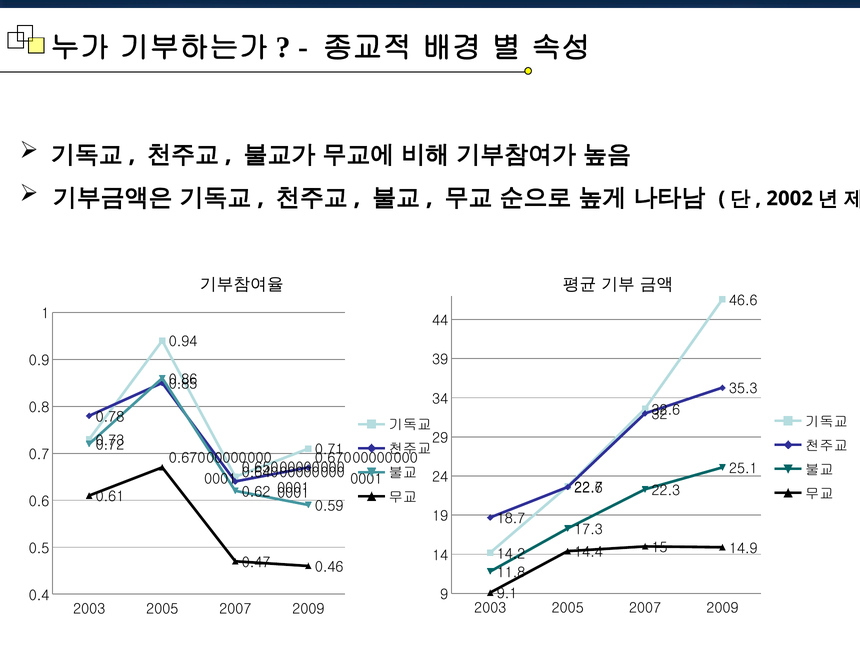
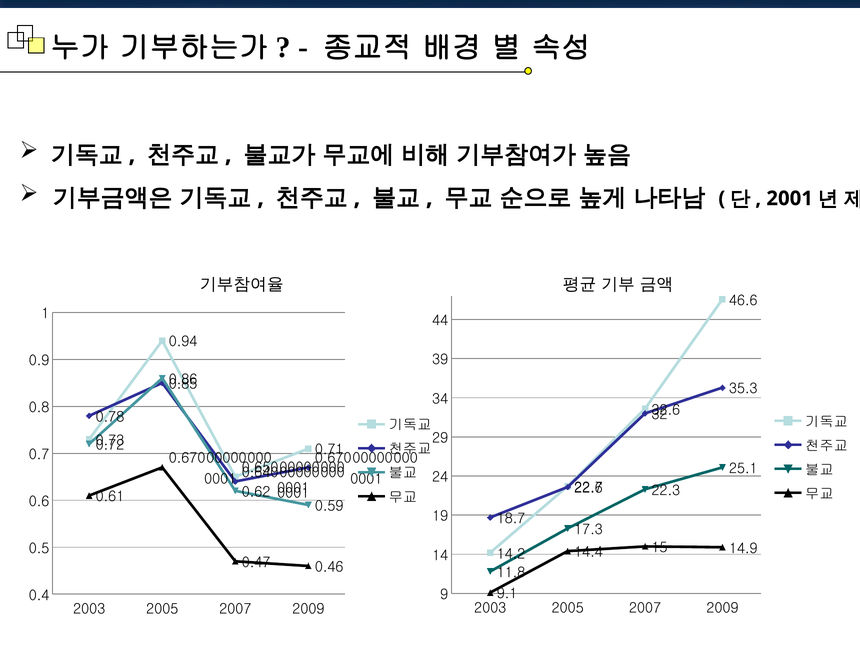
2002: 2002 -> 2001
